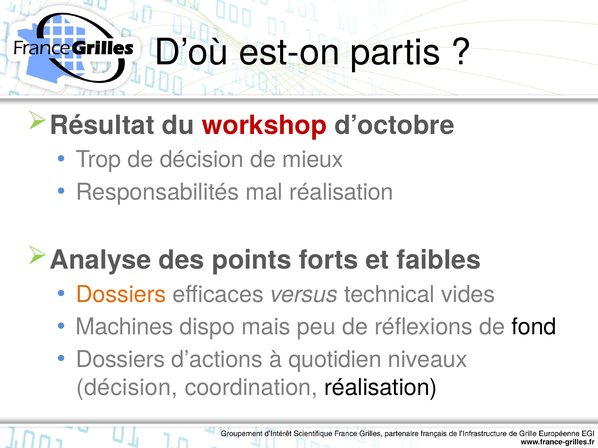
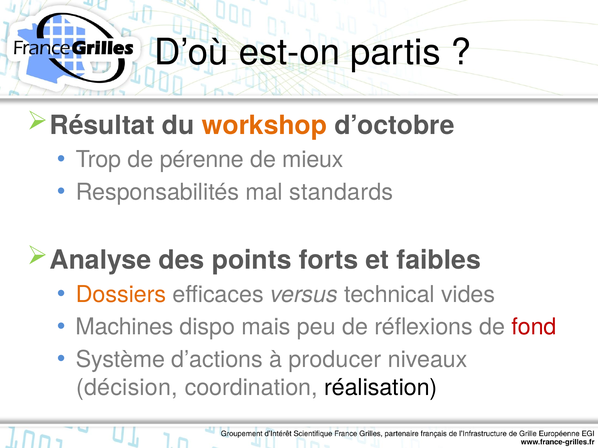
workshop colour: red -> orange
de décision: décision -> pérenne
mal réalisation: réalisation -> standards
fond colour: black -> red
Dossiers at (120, 360): Dossiers -> Système
quotidien: quotidien -> producer
